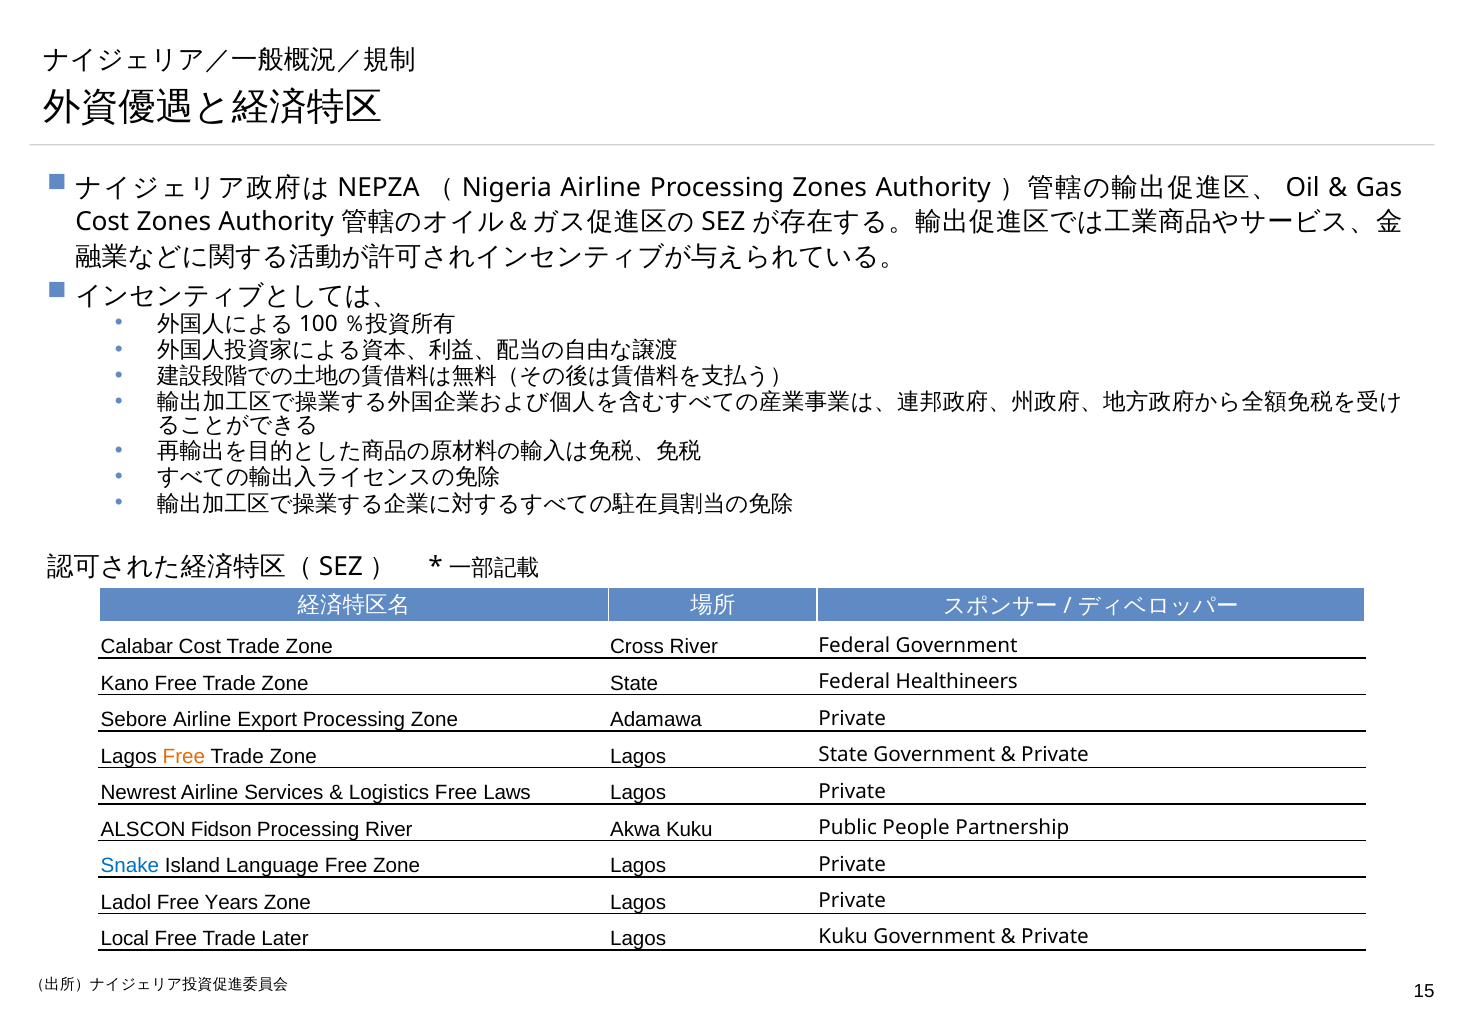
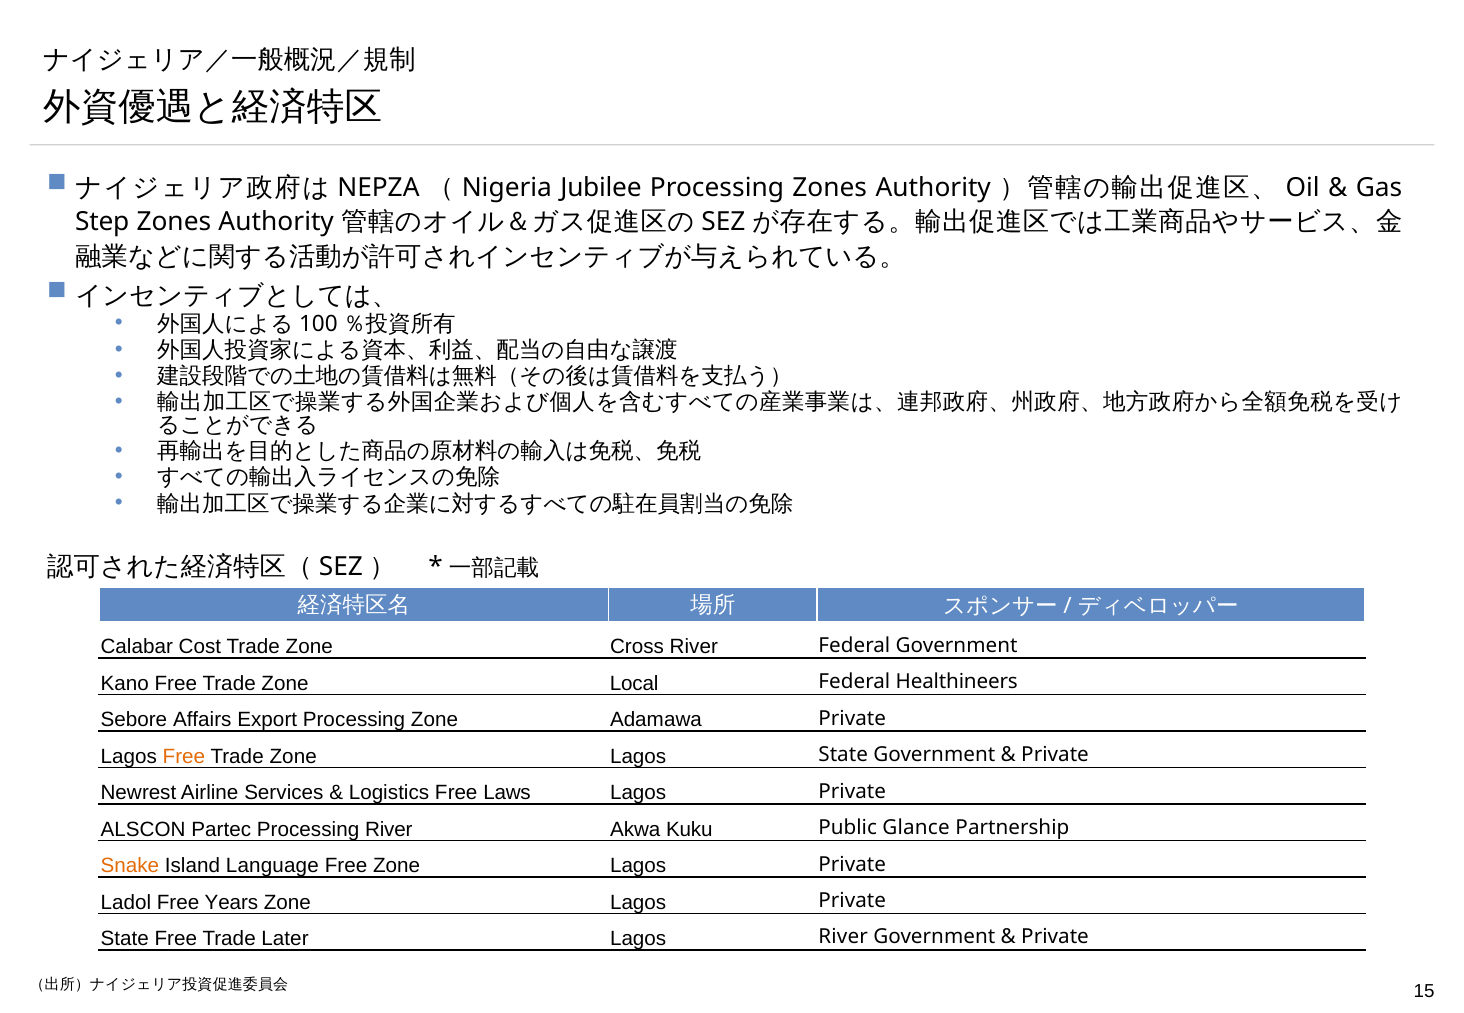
Airline at (601, 188): Airline -> Jubilee
Cost at (102, 222): Cost -> Step
Zone State: State -> Local
Sebore Airline: Airline -> Affairs
Fidson: Fidson -> Partec
People: People -> Glance
Snake colour: blue -> orange
Local at (125, 939): Local -> State
Lagos Kuku: Kuku -> River
